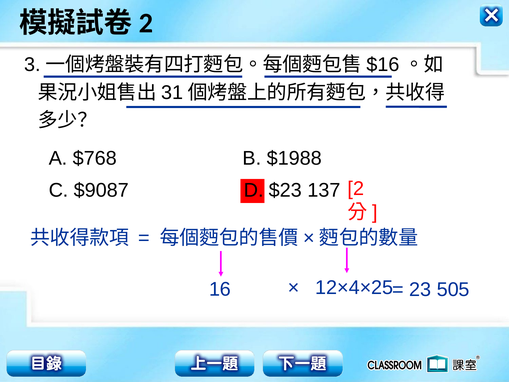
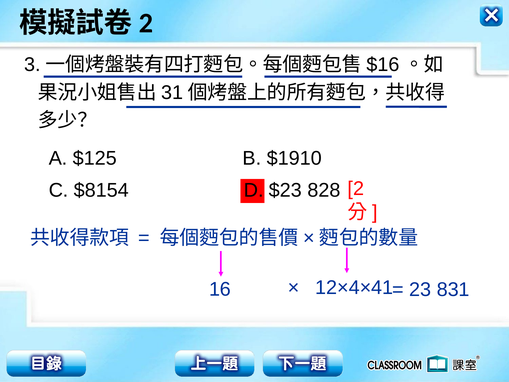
$768: $768 -> $125
$1988: $1988 -> $1910
$9087: $9087 -> $8154
137: 137 -> 828
505: 505 -> 831
12×4×25: 12×4×25 -> 12×4×41
